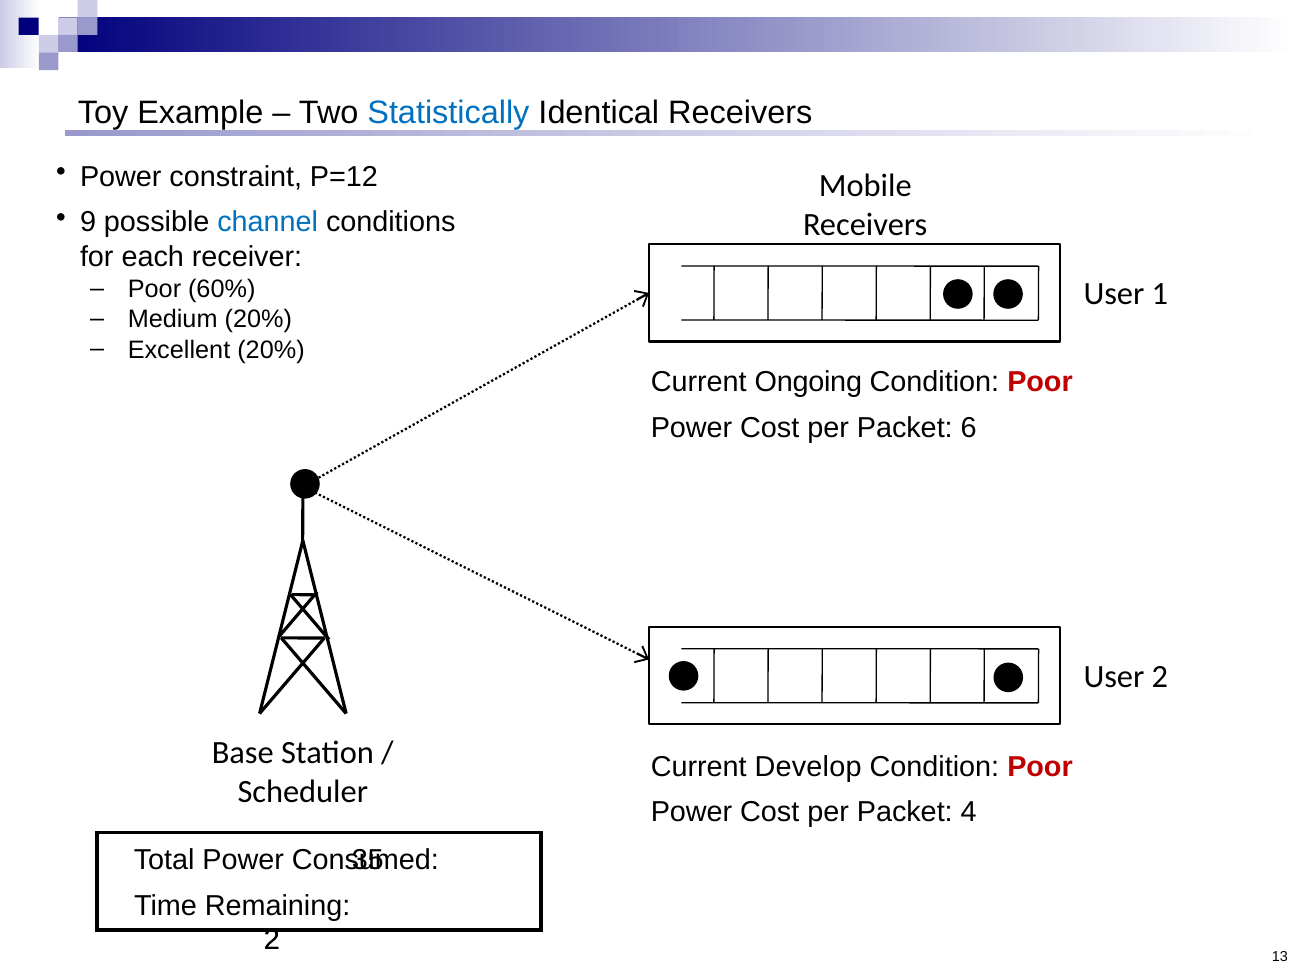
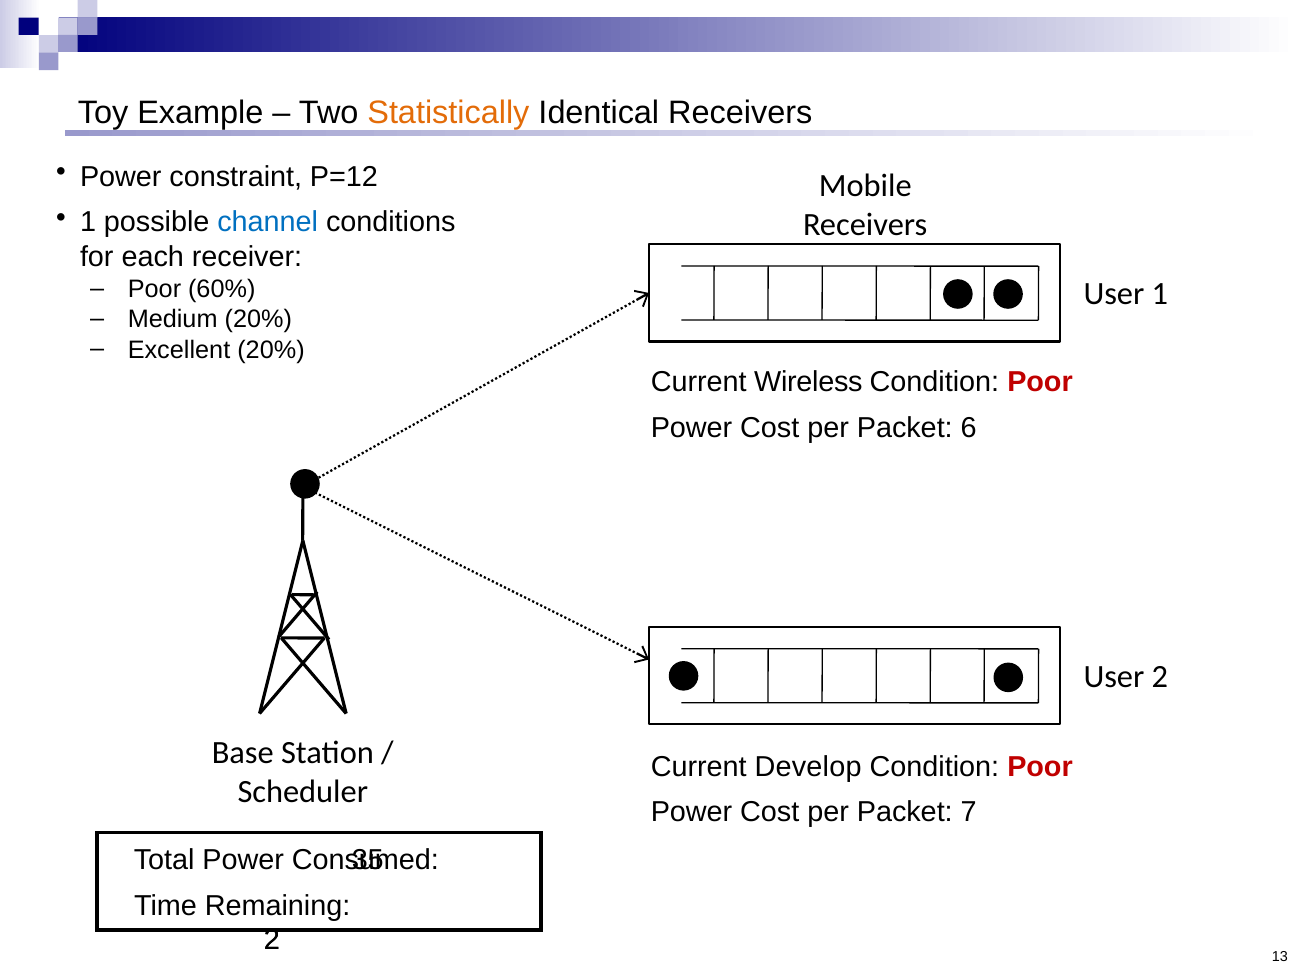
Statistically colour: blue -> orange
9 at (88, 222): 9 -> 1
Ongoing: Ongoing -> Wireless
4: 4 -> 7
